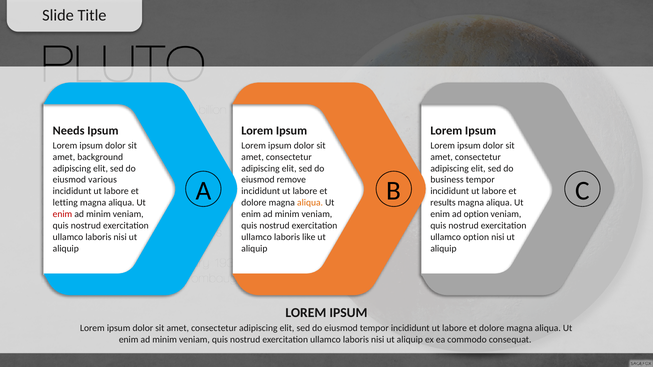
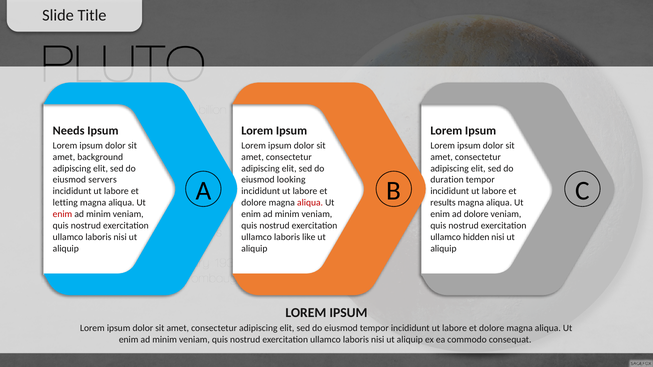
various: various -> servers
remove: remove -> looking
business: business -> duration
aliqua at (310, 203) colour: orange -> red
ad option: option -> dolore
ullamco option: option -> hidden
